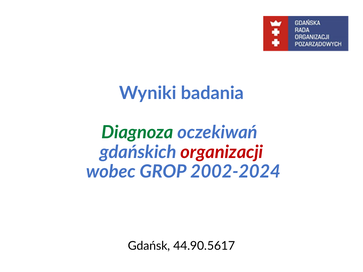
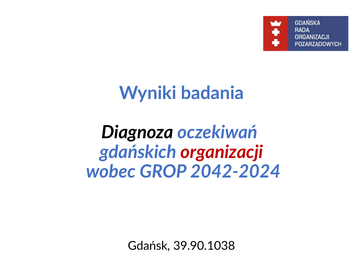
Diagnoza colour: green -> black
2002-2024: 2002-2024 -> 2042-2024
44.90.5617: 44.90.5617 -> 39.90.1038
